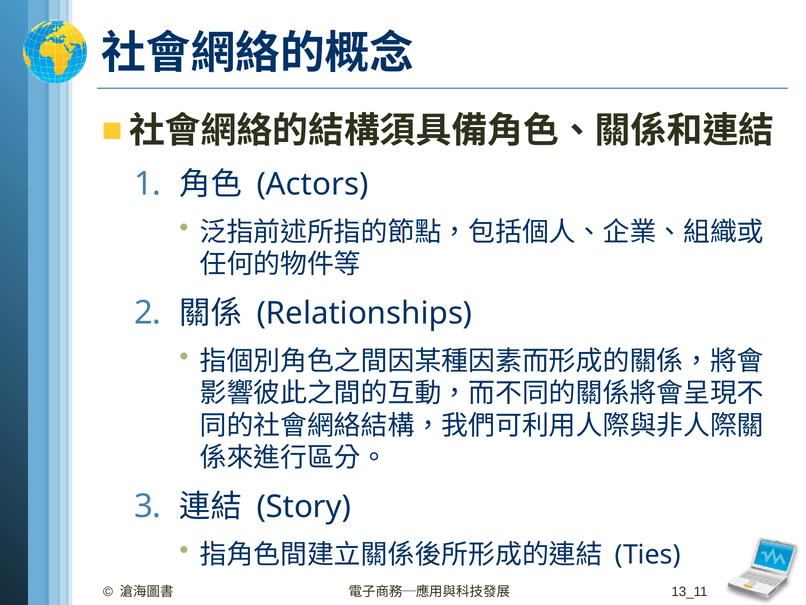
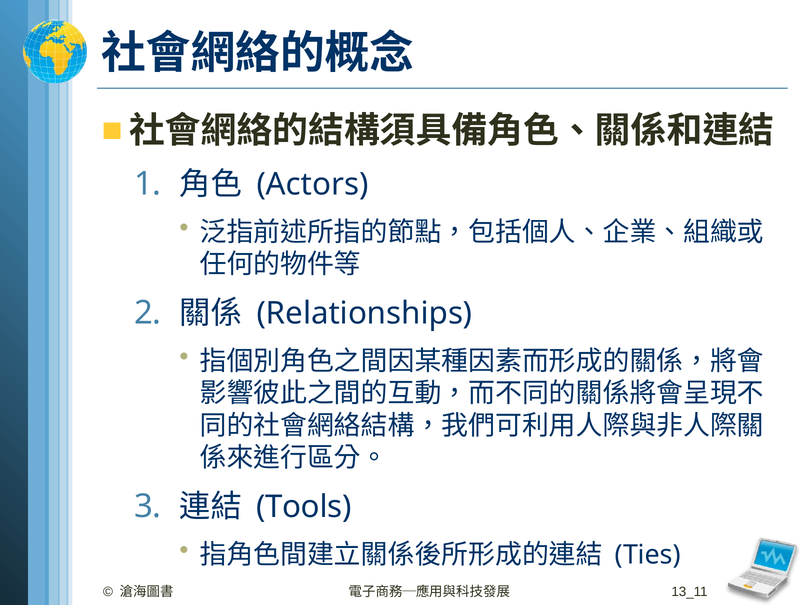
Story: Story -> Tools
